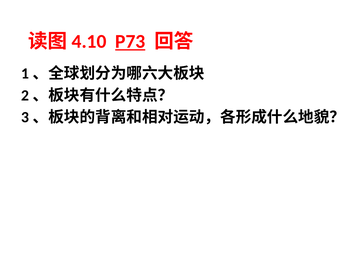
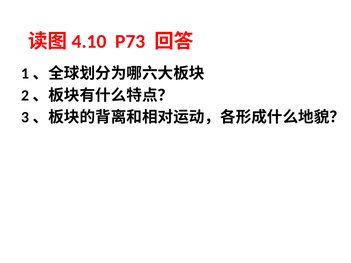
P73 underline: present -> none
